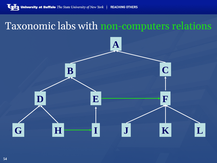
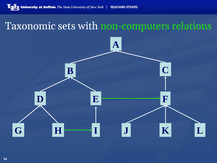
labs: labs -> sets
